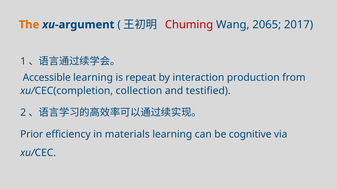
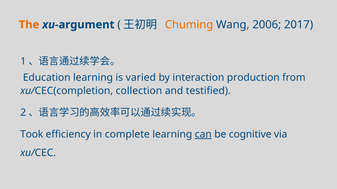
Chuming colour: red -> orange
2065: 2065 -> 2006
Accessible: Accessible -> Education
repeat: repeat -> varied
Prior: Prior -> Took
materials: materials -> complete
can underline: none -> present
